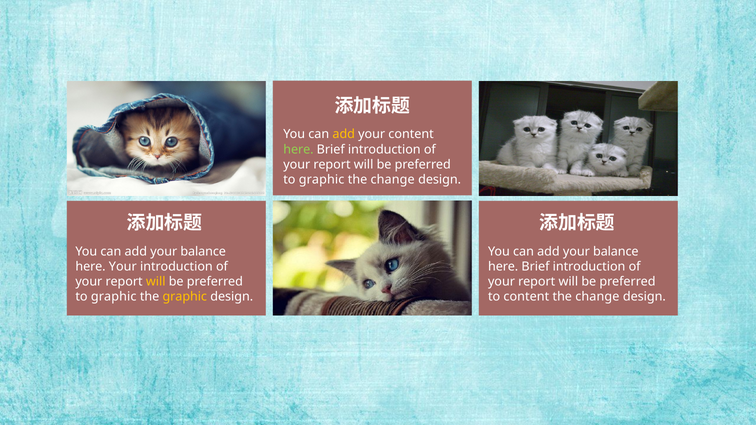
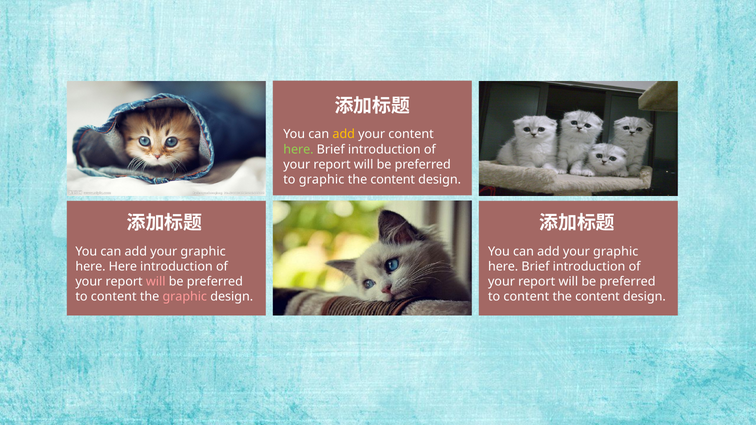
change at (393, 180): change -> content
balance at (203, 252): balance -> graphic
balance at (616, 252): balance -> graphic
here Your: Your -> Here
will at (156, 282) colour: yellow -> pink
graphic at (114, 297): graphic -> content
graphic at (185, 297) colour: yellow -> pink
change at (597, 297): change -> content
